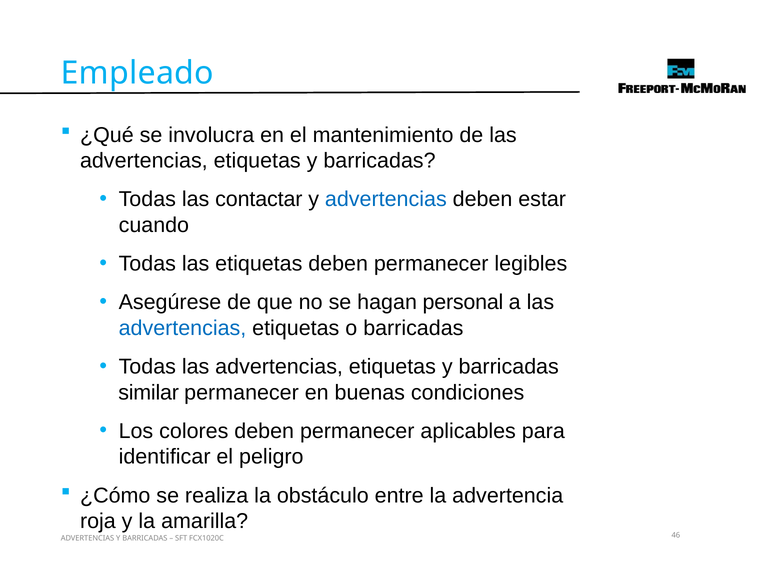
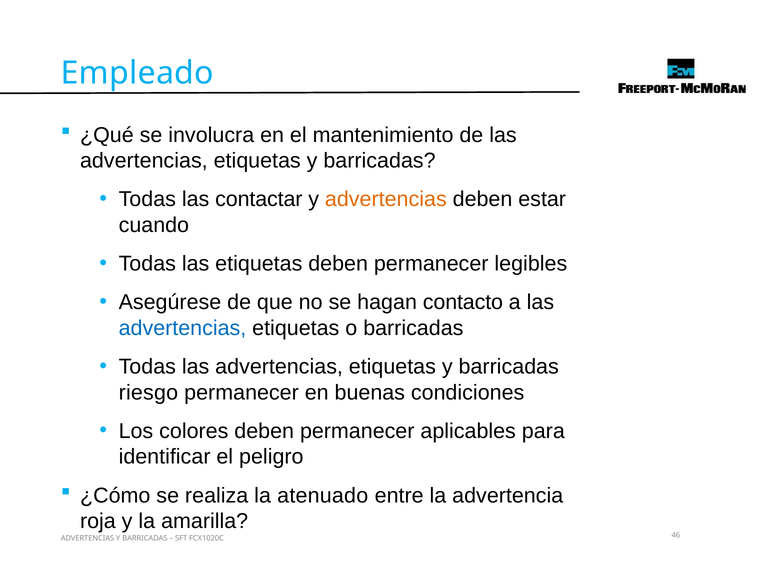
advertencias at (386, 199) colour: blue -> orange
personal: personal -> contacto
similar: similar -> riesgo
obstáculo: obstáculo -> atenuado
